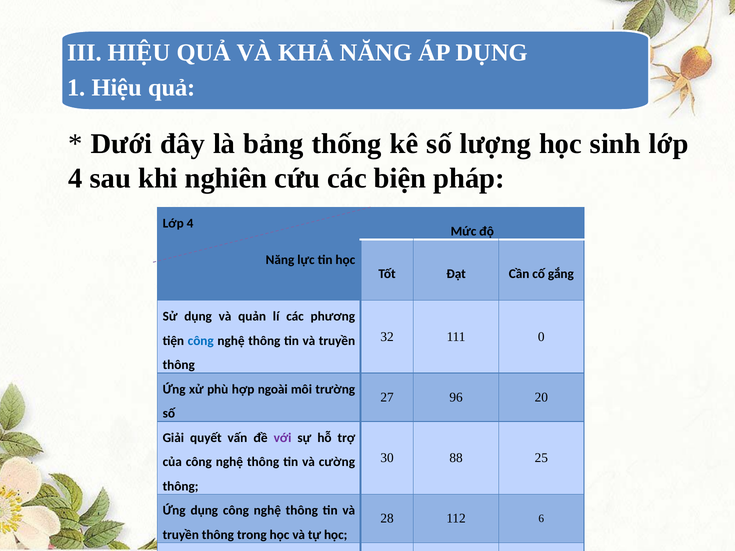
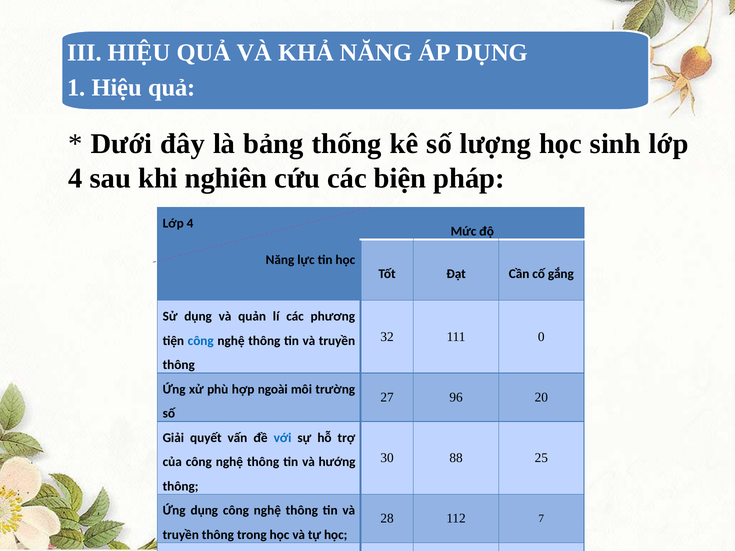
với colour: purple -> blue
cường: cường -> hướng
6: 6 -> 7
